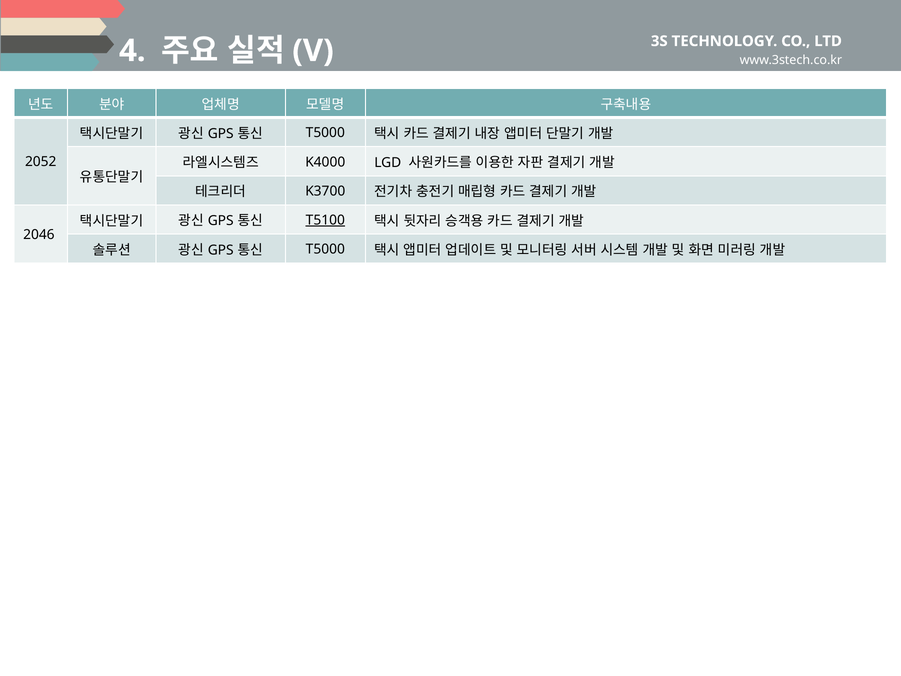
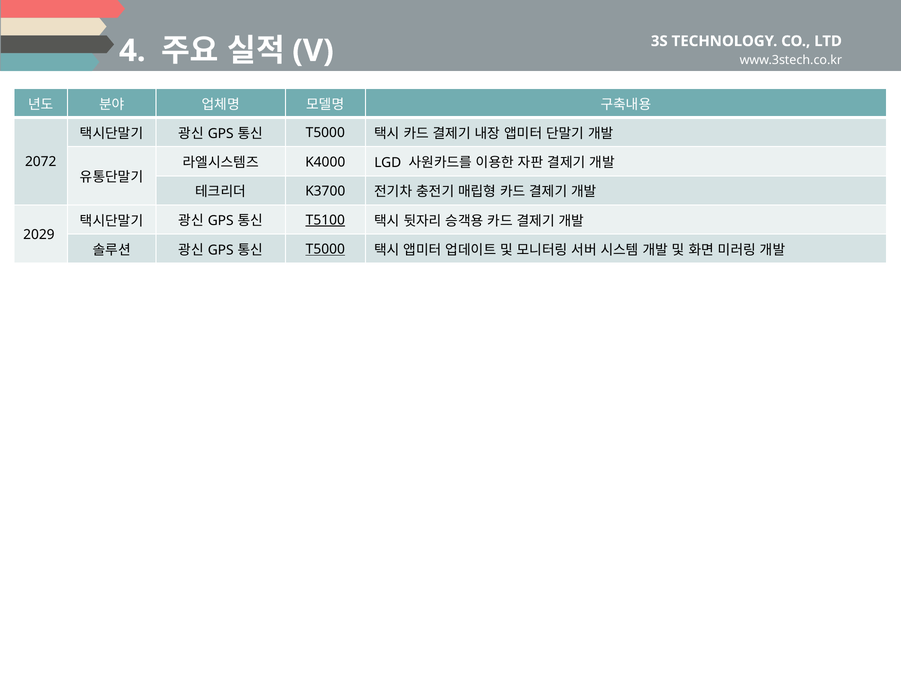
2052: 2052 -> 2072
2046: 2046 -> 2029
T5000 at (325, 249) underline: none -> present
